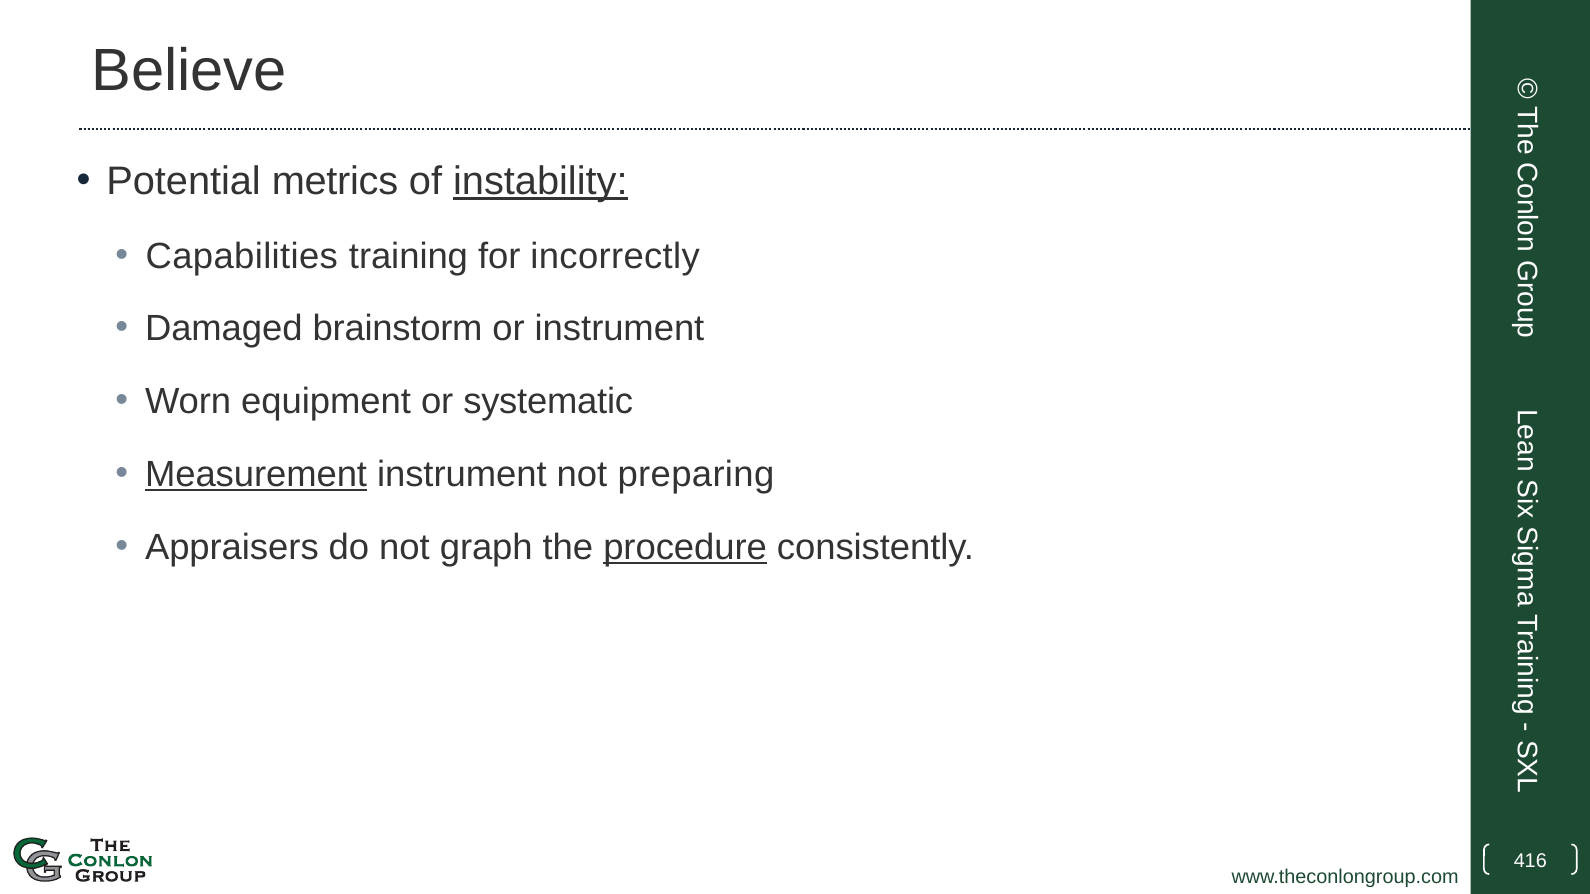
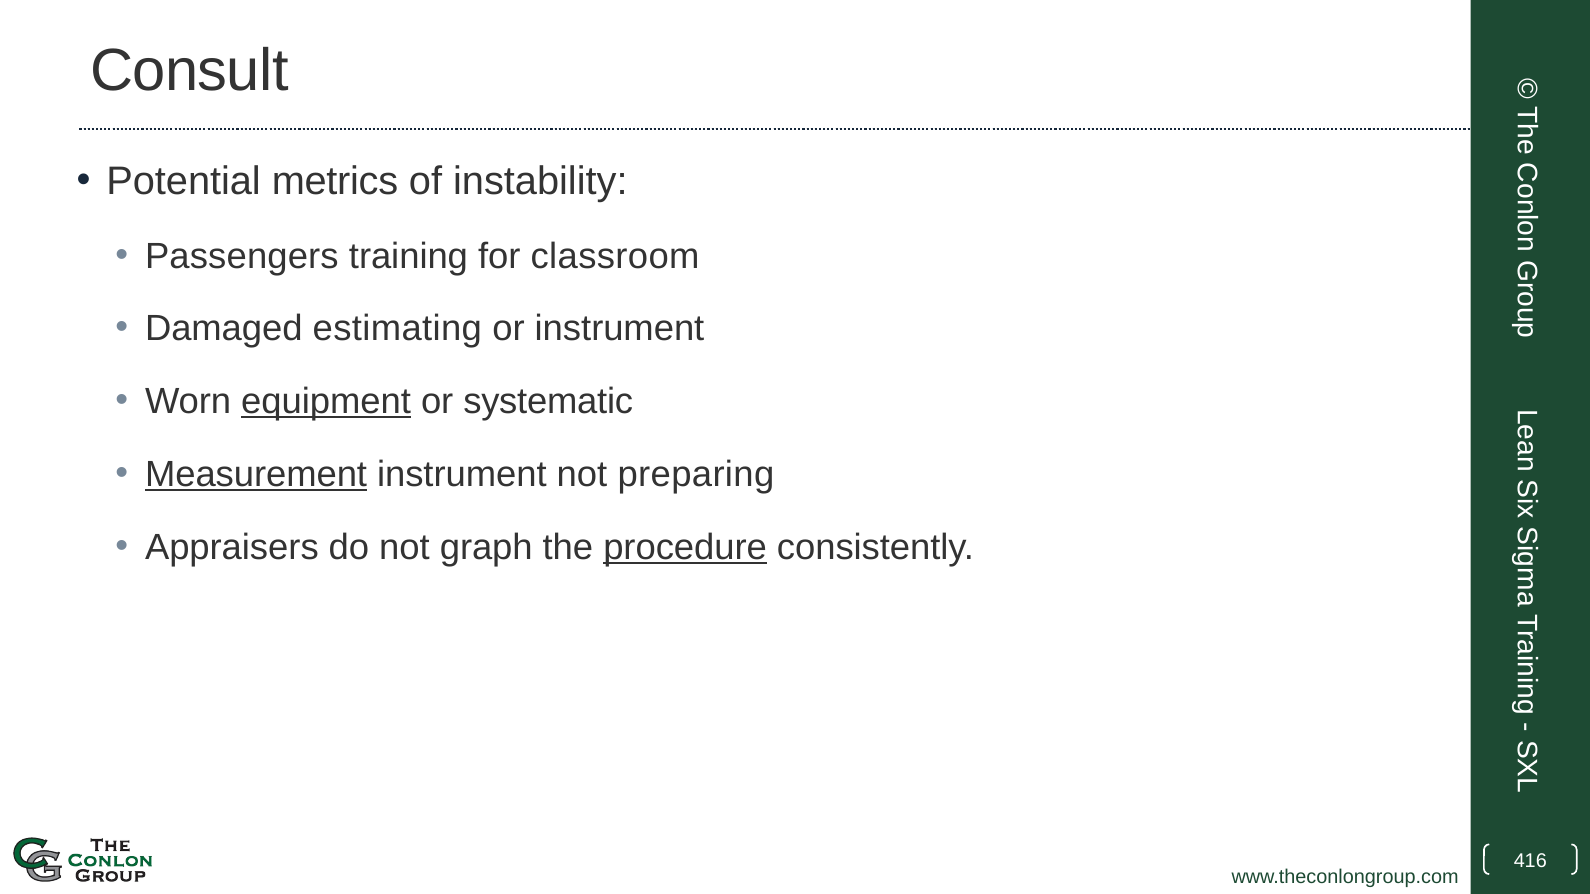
Believe: Believe -> Consult
instability underline: present -> none
Capabilities: Capabilities -> Passengers
incorrectly: incorrectly -> classroom
brainstorm: brainstorm -> estimating
equipment underline: none -> present
